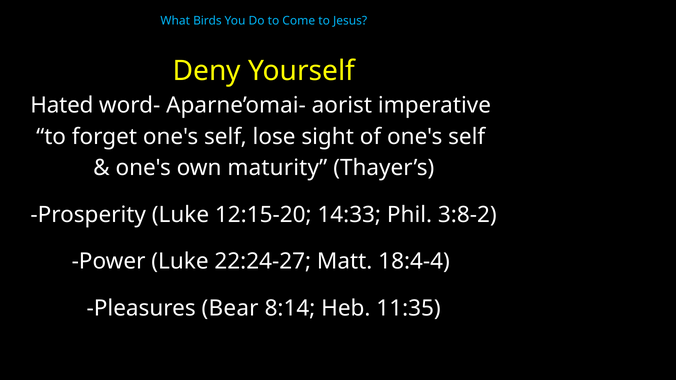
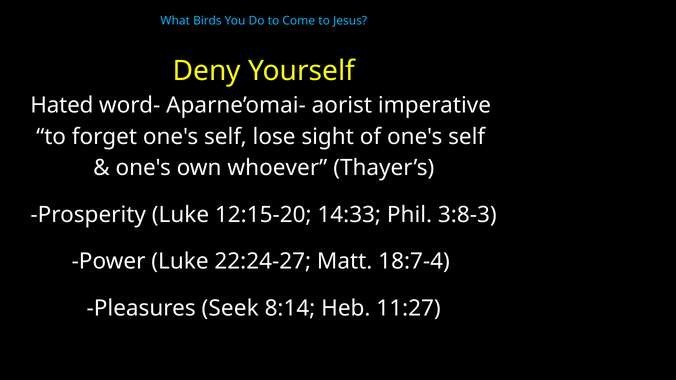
maturity: maturity -> whoever
3:8-2: 3:8-2 -> 3:8-3
18:4-4: 18:4-4 -> 18:7-4
Bear: Bear -> Seek
11:35: 11:35 -> 11:27
